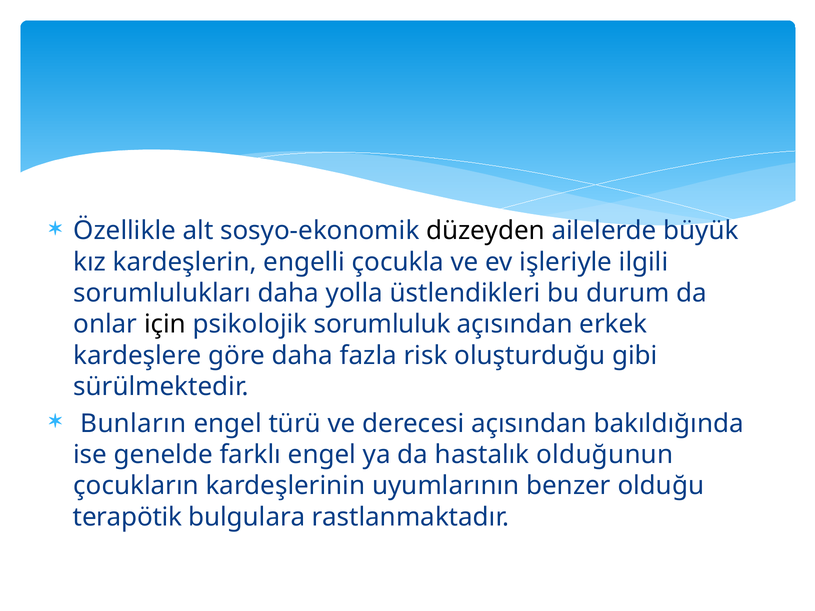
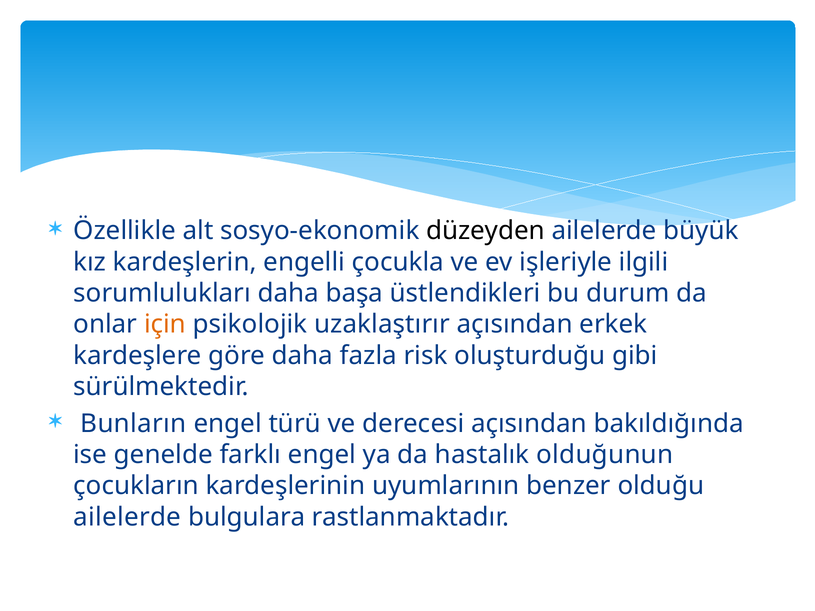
yolla: yolla -> başa
için colour: black -> orange
sorumluluk: sorumluluk -> uzaklaştırır
terapötik at (127, 517): terapötik -> ailelerde
